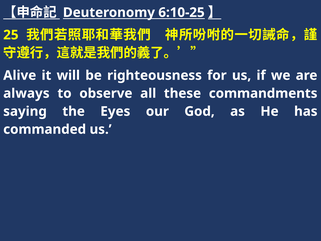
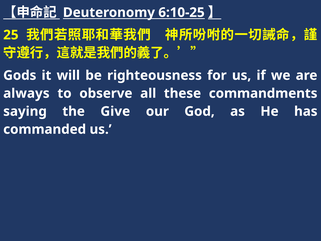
Alive: Alive -> Gods
Eyes: Eyes -> Give
